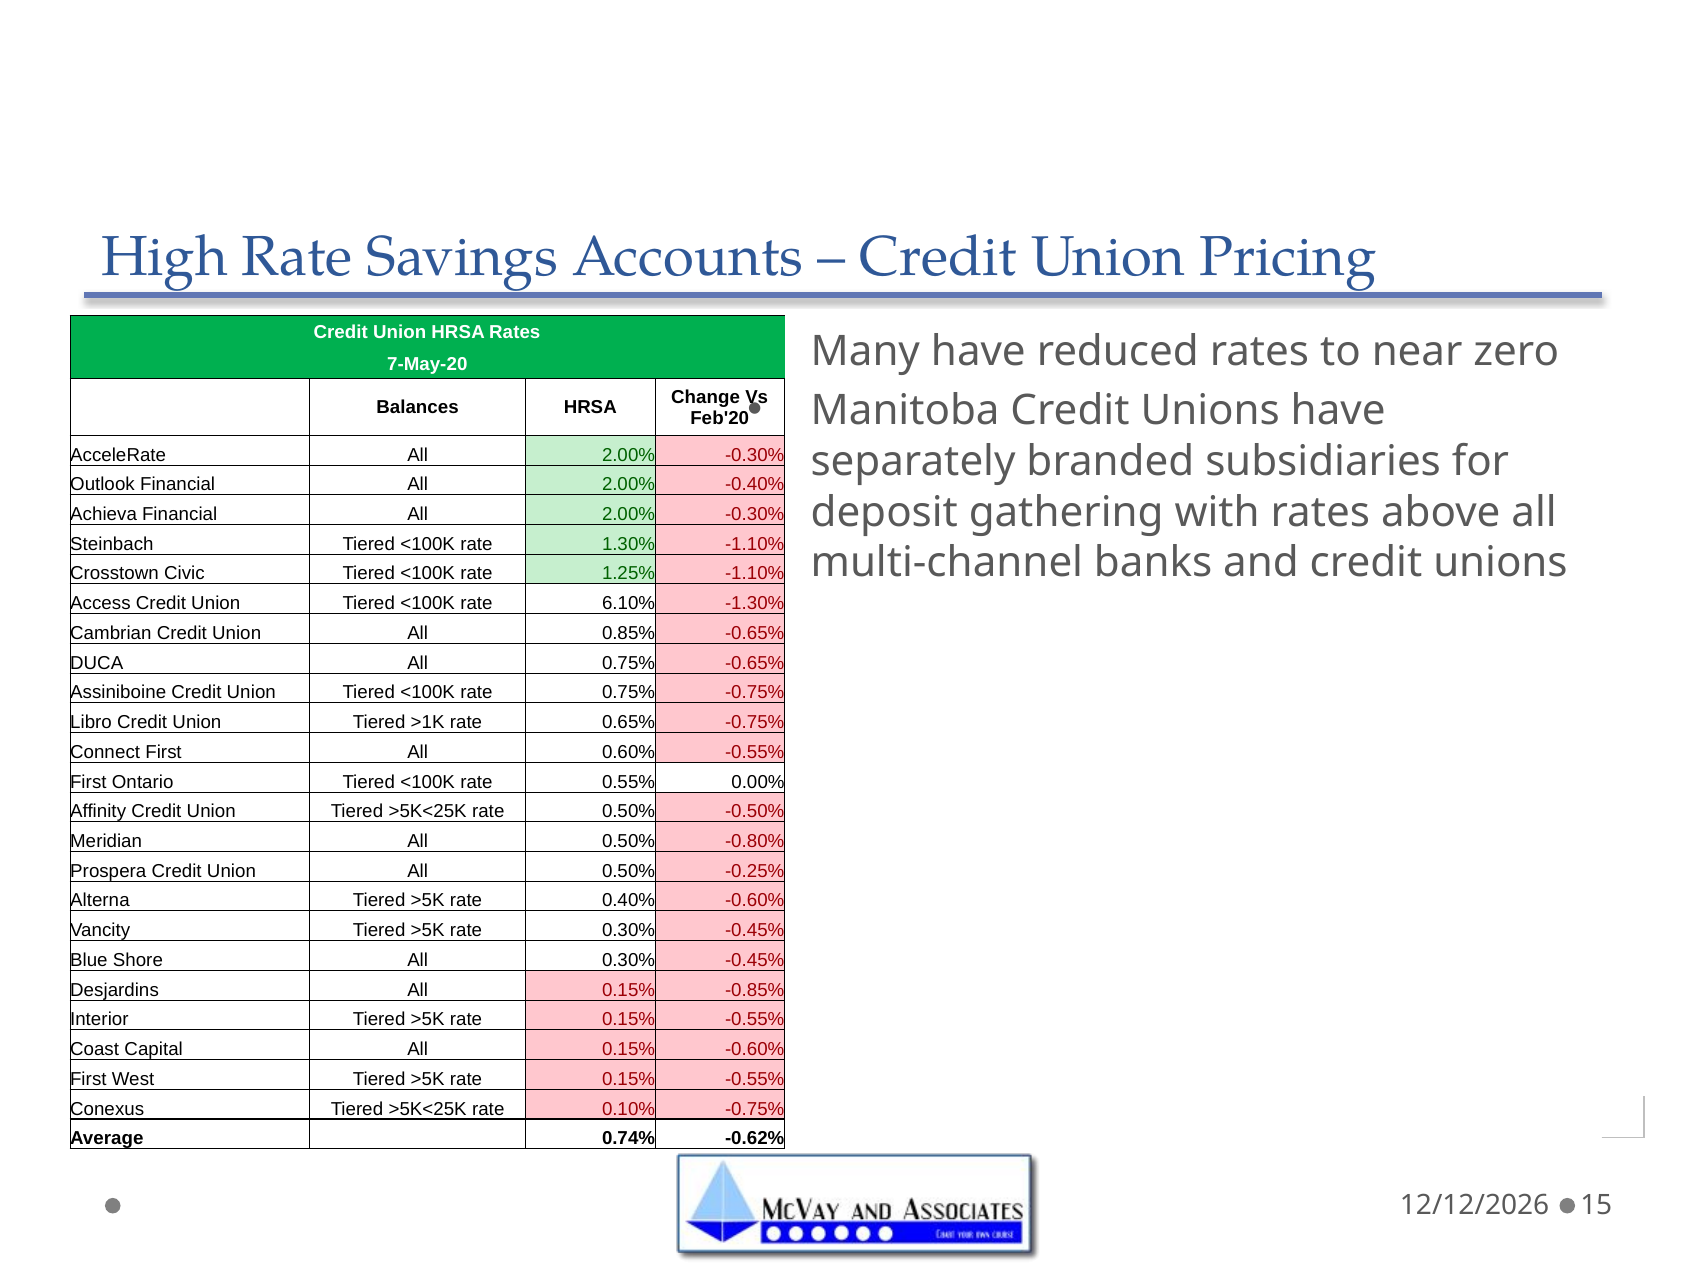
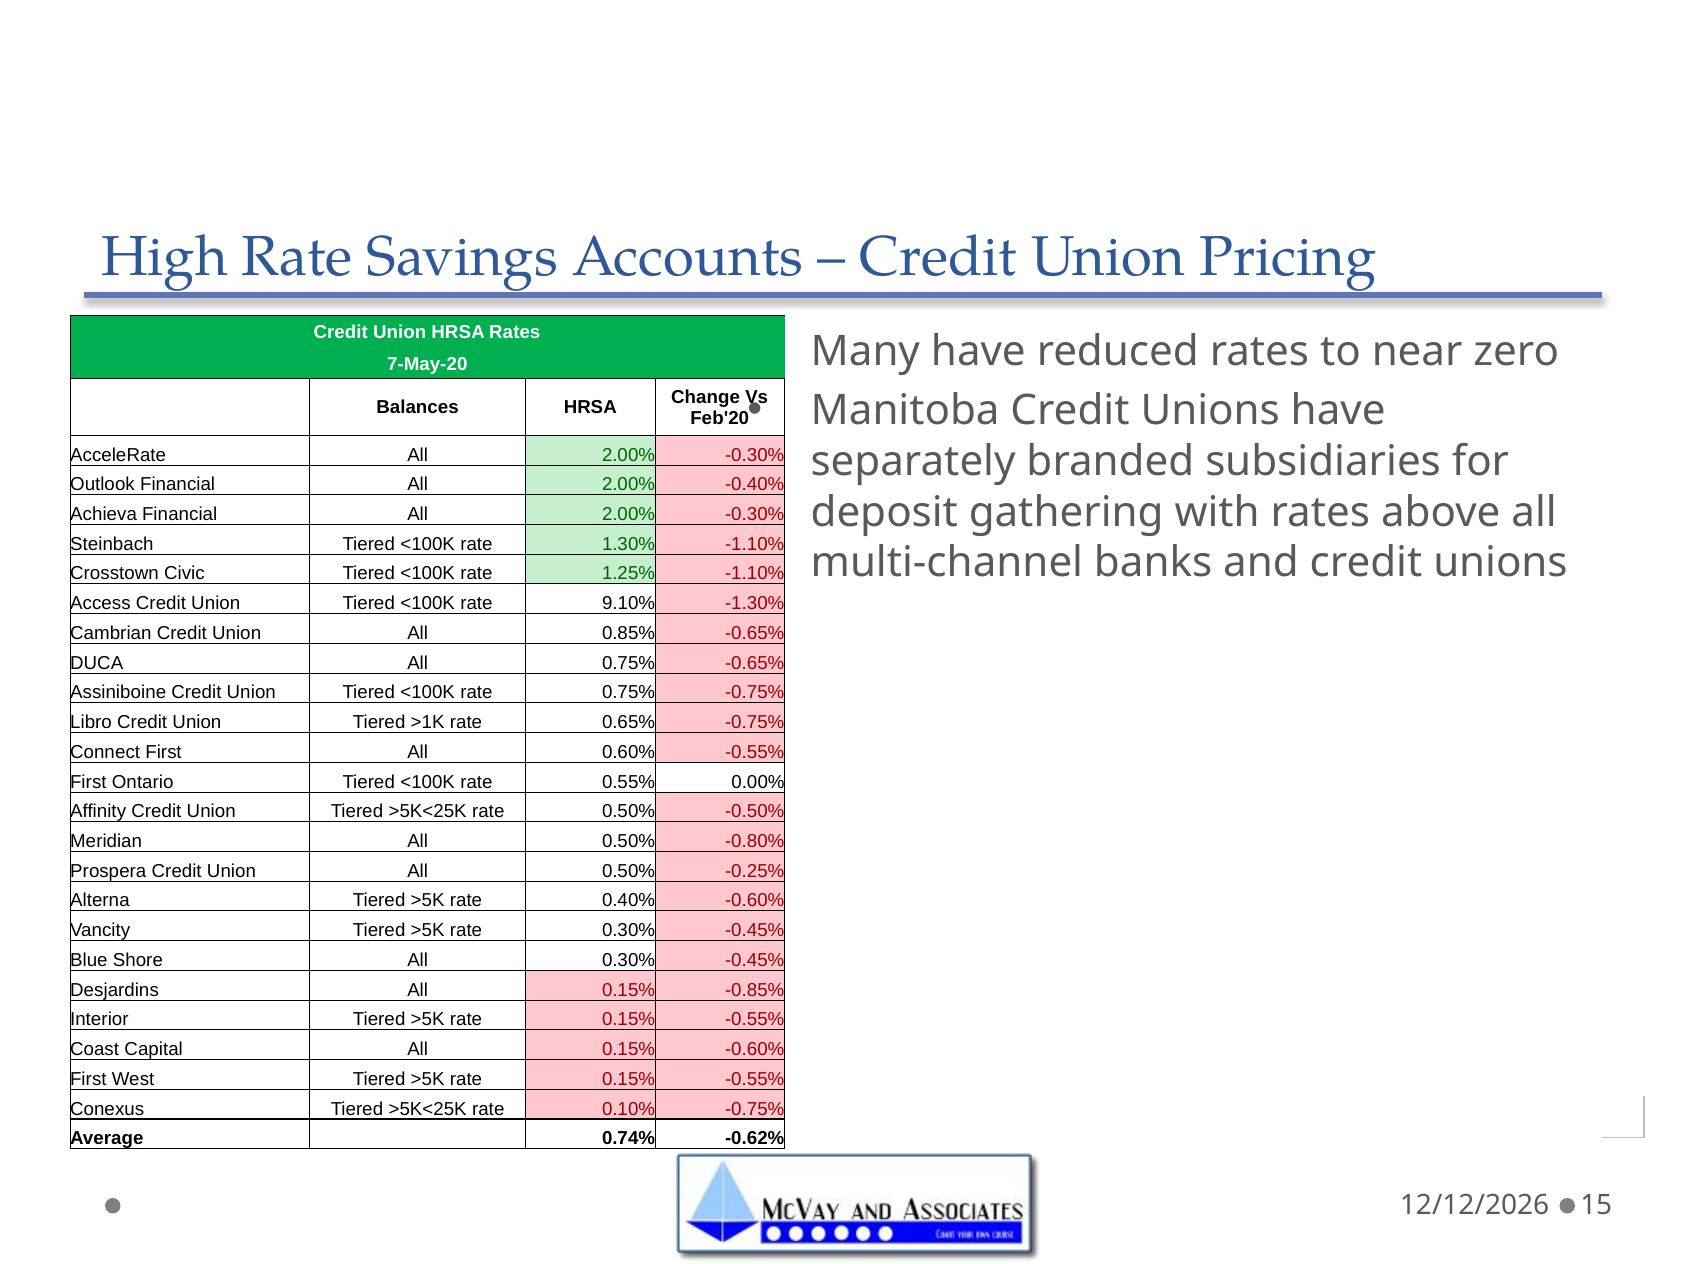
6.10%: 6.10% -> 9.10%
